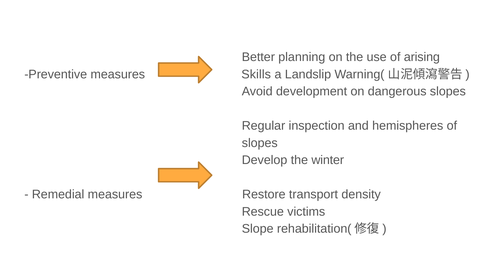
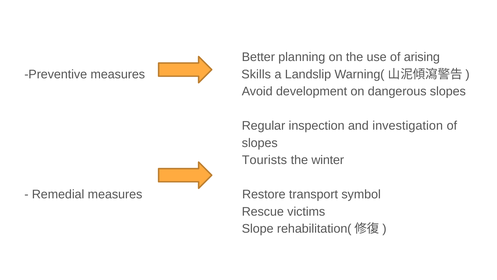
hemispheres: hemispheres -> investigation
Develop: Develop -> Tourists
density: density -> symbol
